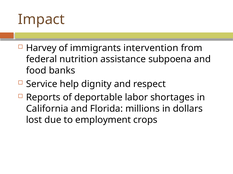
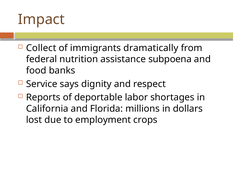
Harvey: Harvey -> Collect
intervention: intervention -> dramatically
help: help -> says
